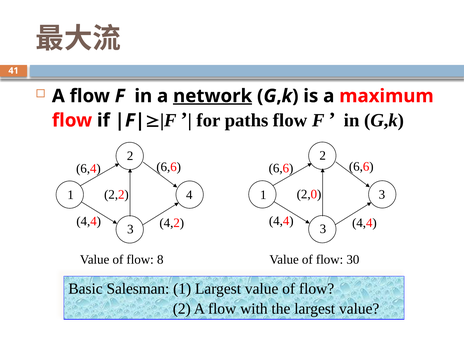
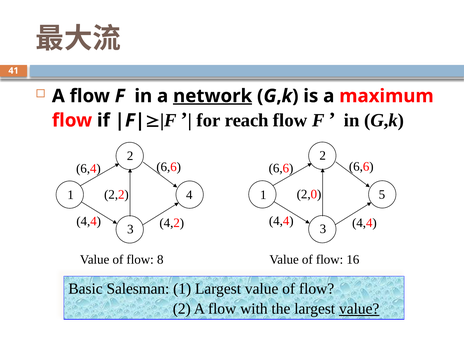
paths: paths -> reach
1 3: 3 -> 5
30: 30 -> 16
value at (359, 309) underline: none -> present
